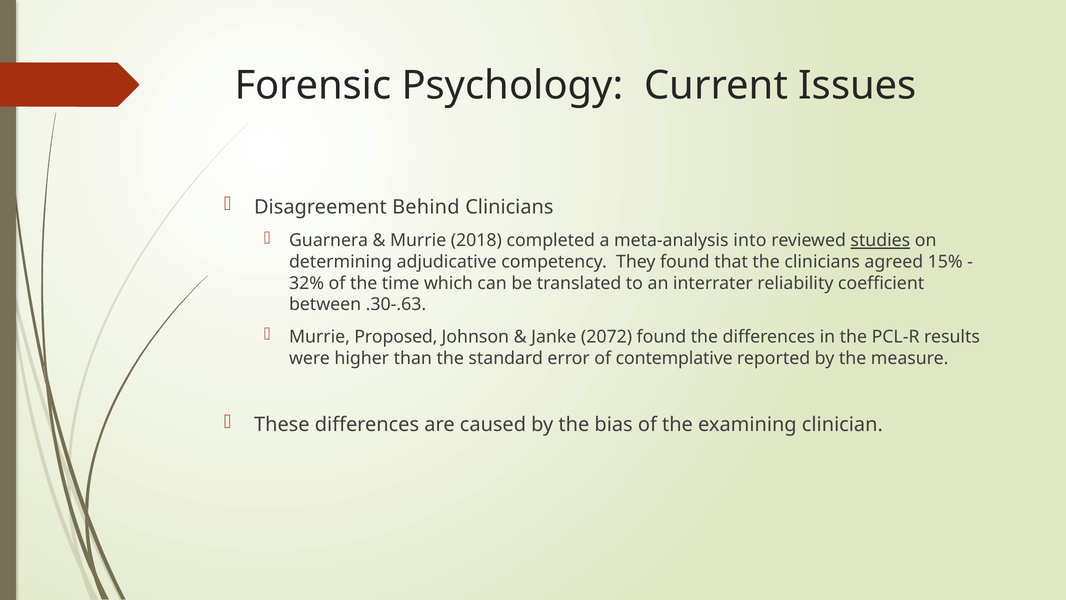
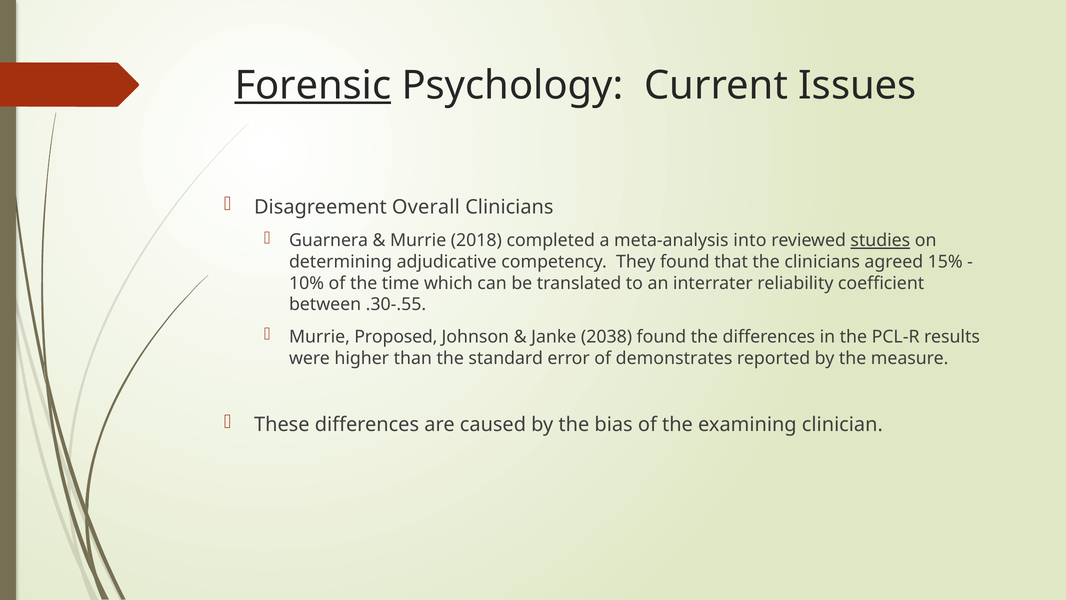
Forensic underline: none -> present
Behind: Behind -> Overall
32%: 32% -> 10%
.30-.63: .30-.63 -> .30-.55
2072: 2072 -> 2038
contemplative: contemplative -> demonstrates
